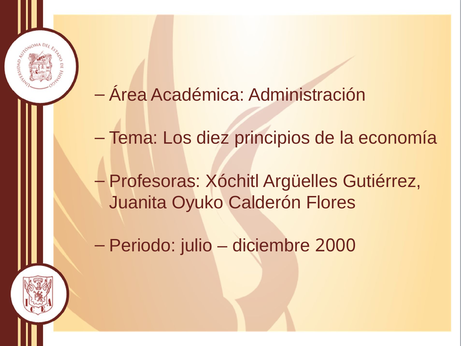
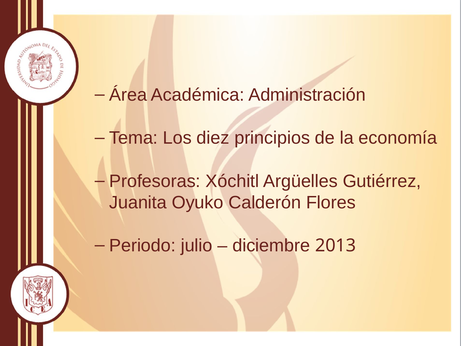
2000: 2000 -> 2013
